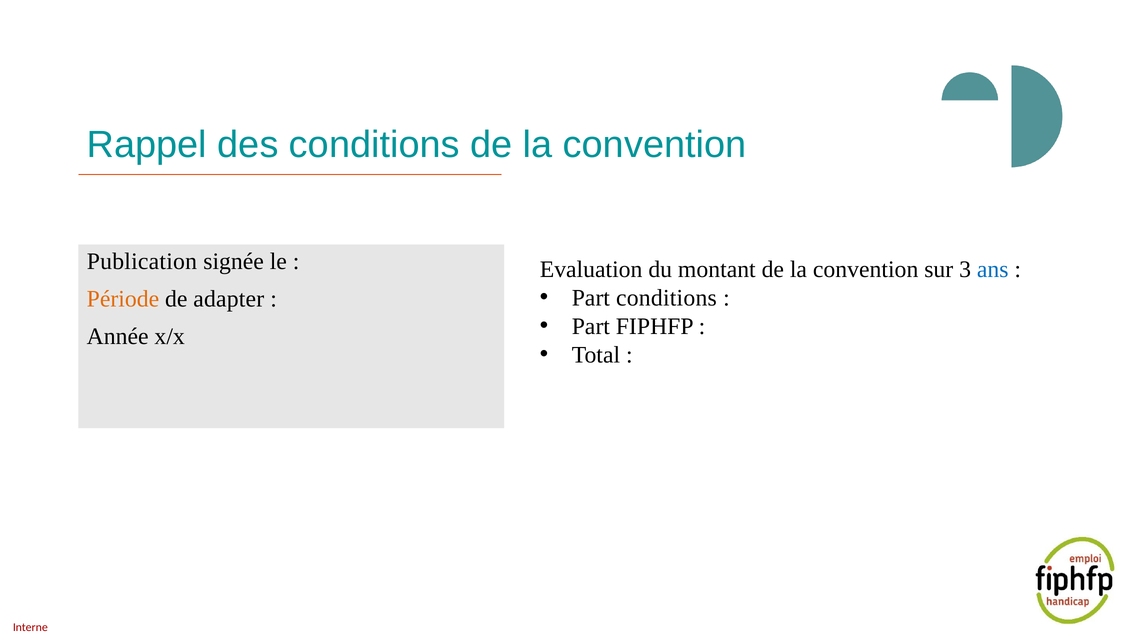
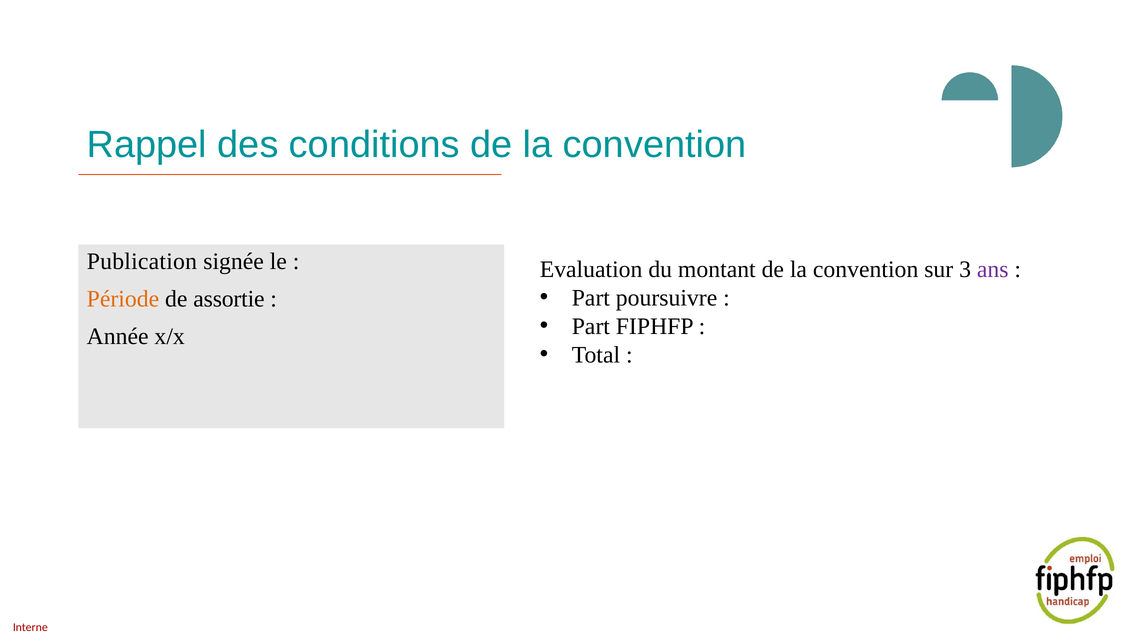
ans colour: blue -> purple
Part conditions: conditions -> poursuivre
adapter: adapter -> assortie
